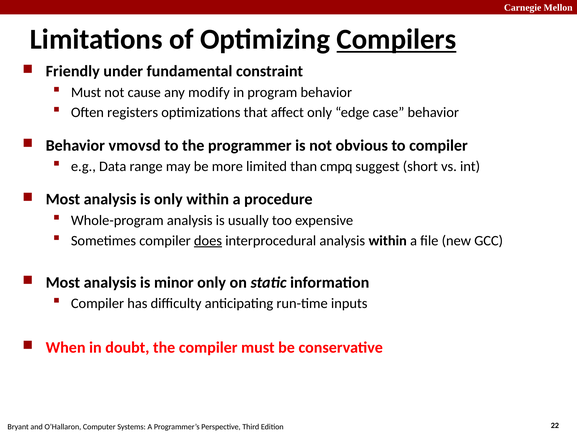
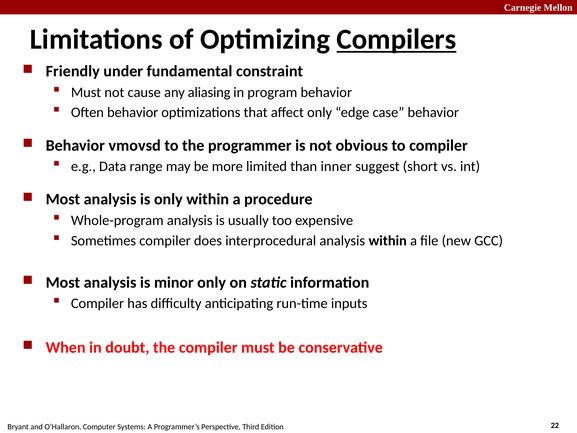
modify: modify -> aliasing
Often registers: registers -> behavior
cmpq: cmpq -> inner
does underline: present -> none
